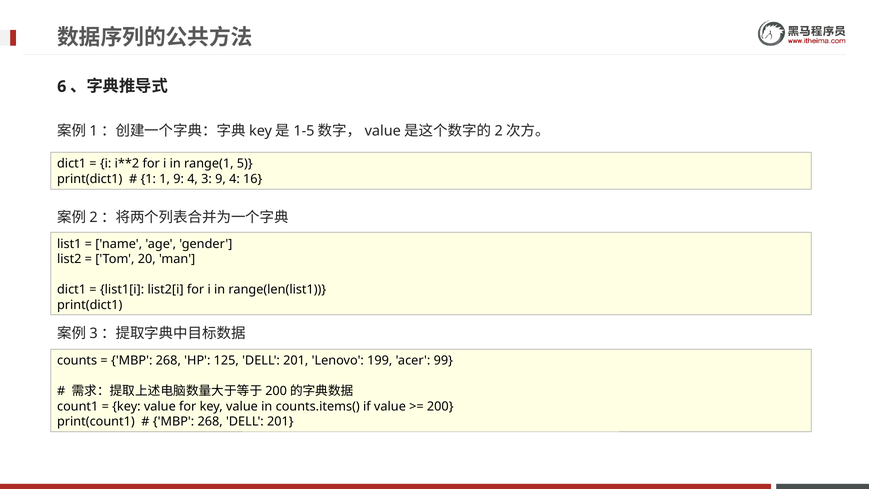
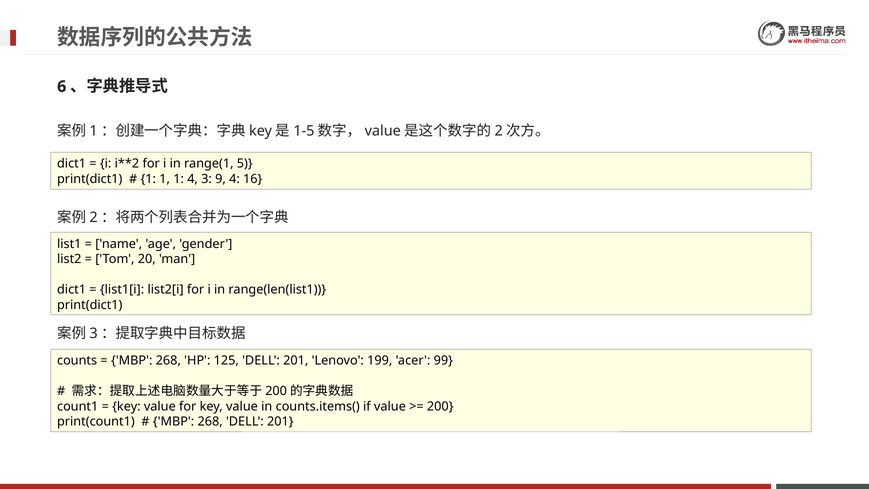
1 1 9: 9 -> 1
